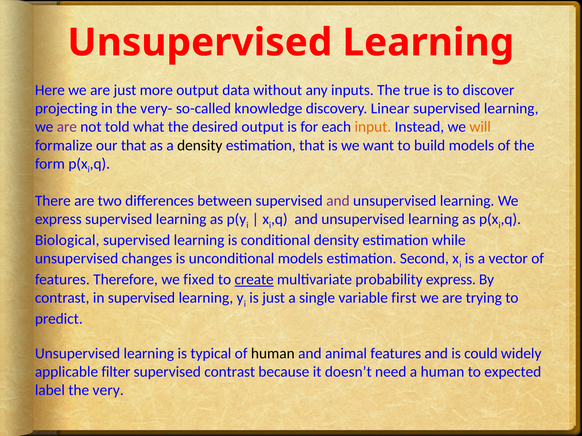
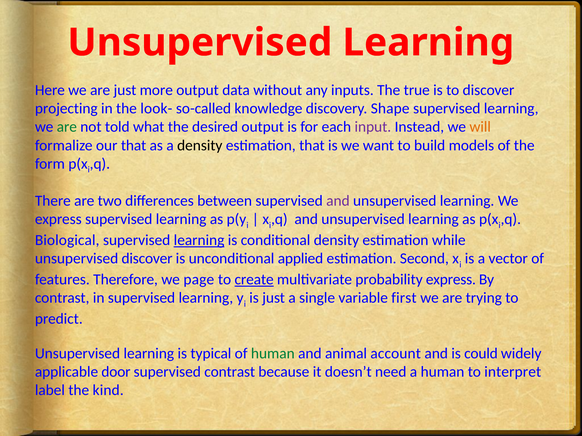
very-: very- -> look-
Linear: Linear -> Shape
are at (67, 127) colour: purple -> green
input colour: orange -> purple
learning at (199, 240) underline: none -> present
unsupervised changes: changes -> discover
unconditional models: models -> applied
fixed: fixed -> page
human at (273, 354) colour: black -> green
animal features: features -> account
filter: filter -> door
expected: expected -> interpret
very: very -> kind
